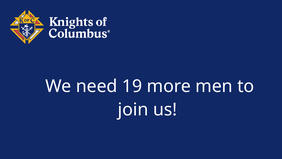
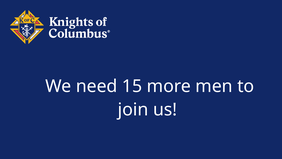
19: 19 -> 15
